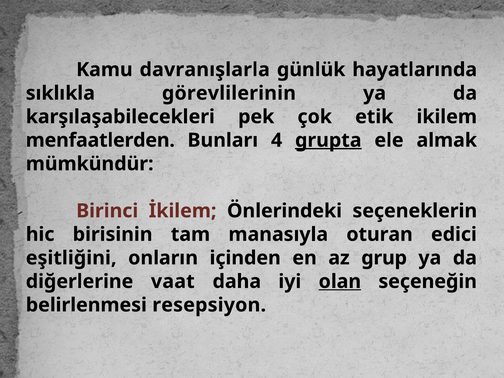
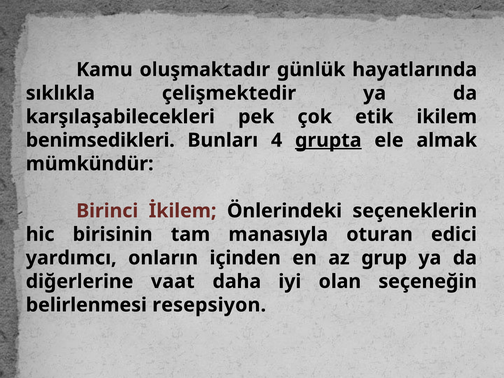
davranışlarla: davranışlarla -> oluşmaktadır
görevlilerinin: görevlilerinin -> çelişmektedir
menfaatlerden: menfaatlerden -> benimsedikleri
eşitliğini: eşitliğini -> yardımcı
olan underline: present -> none
